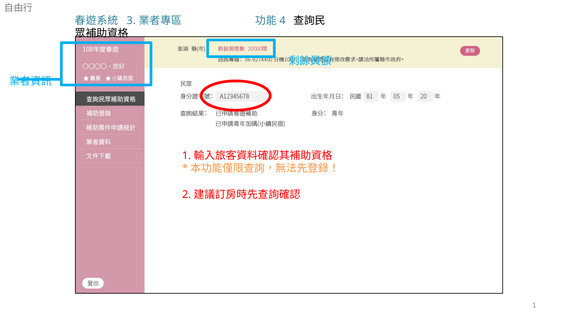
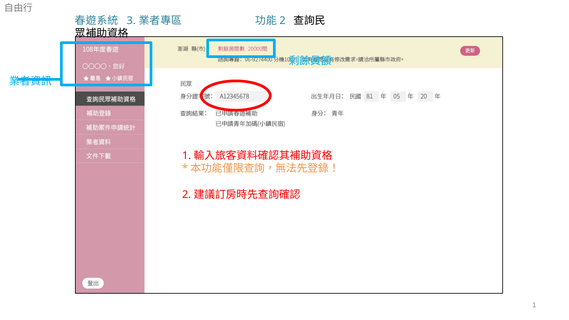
4 at (283, 21): 4 -> 2
